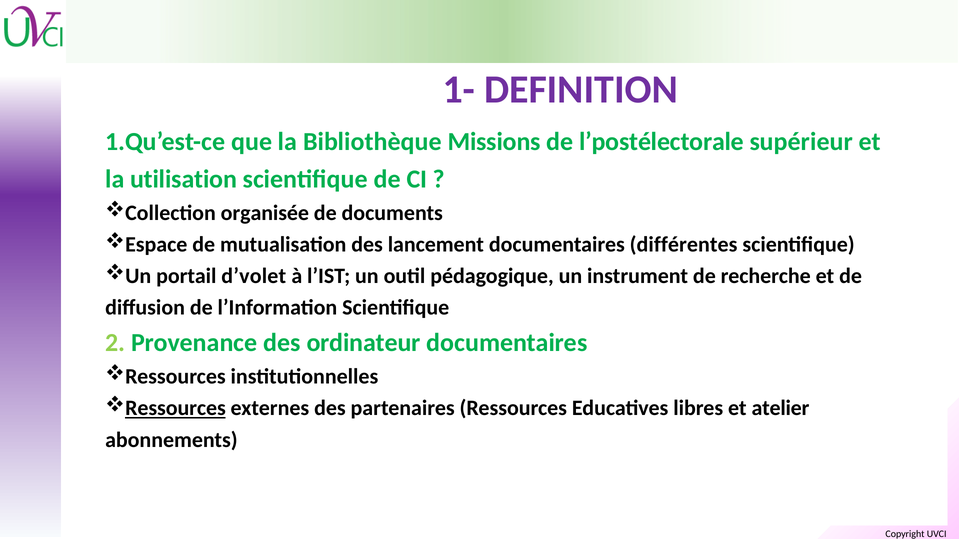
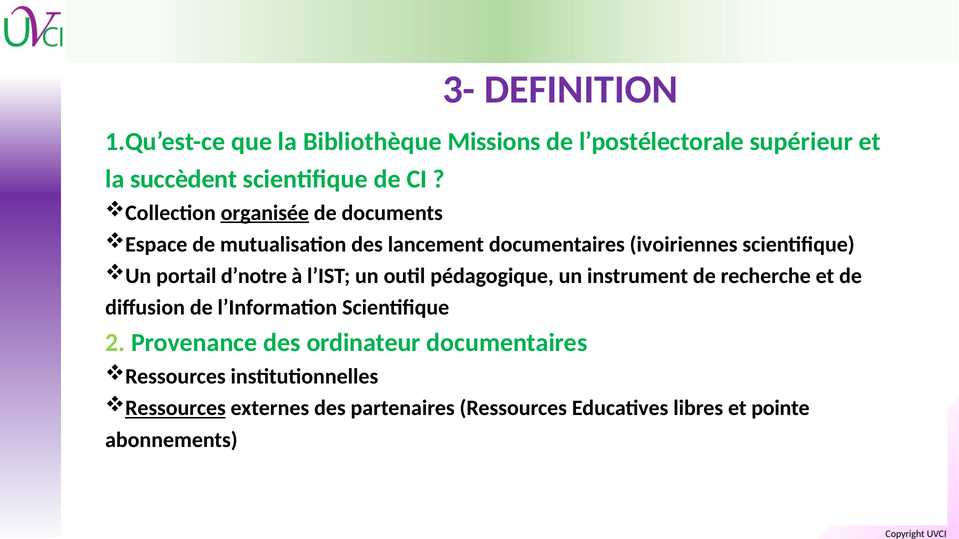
1-: 1- -> 3-
utilisation: utilisation -> succèdent
organisée underline: none -> present
différentes: différentes -> ivoiriennes
d’volet: d’volet -> d’notre
atelier: atelier -> pointe
